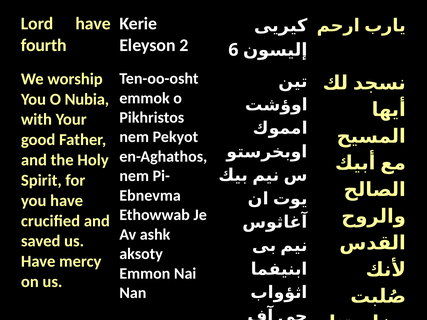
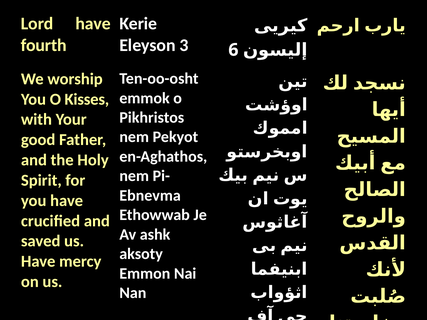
2: 2 -> 3
Nubia: Nubia -> Kisses
